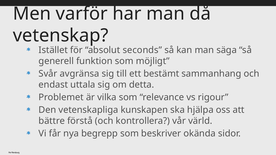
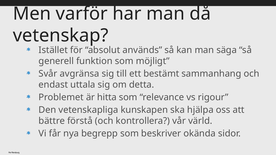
seconds: seconds -> används
vilka: vilka -> hitta
